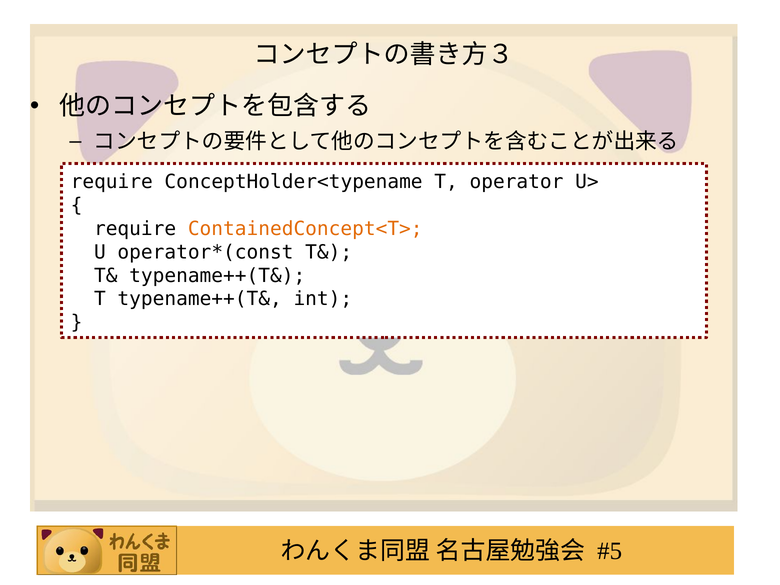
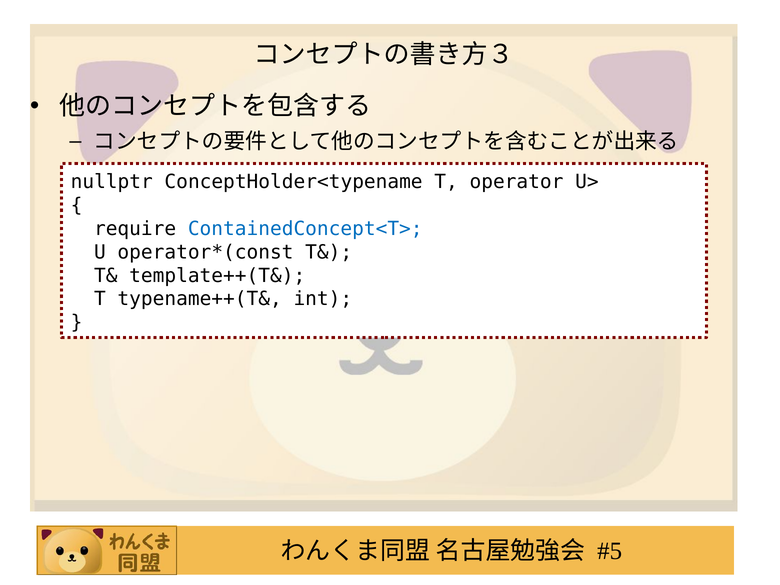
require at (112, 182): require -> nullptr
ContainedConcept<T> colour: orange -> blue
T& typename++(T&: typename++(T& -> template++(T&
